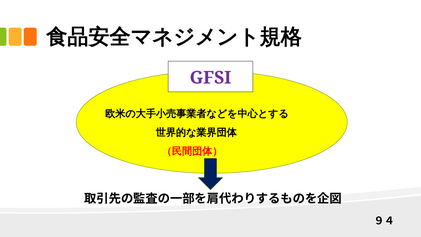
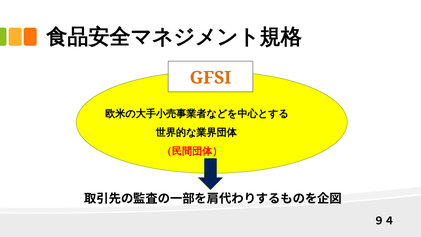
GFSI colour: purple -> orange
